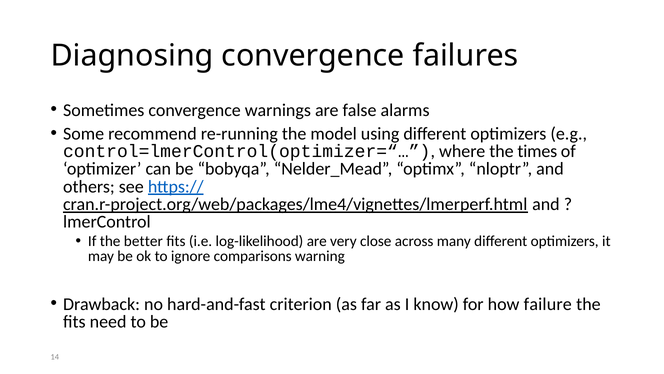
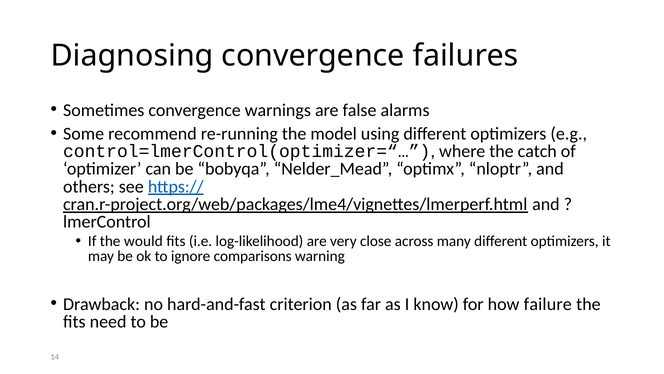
times: times -> catch
better: better -> would
